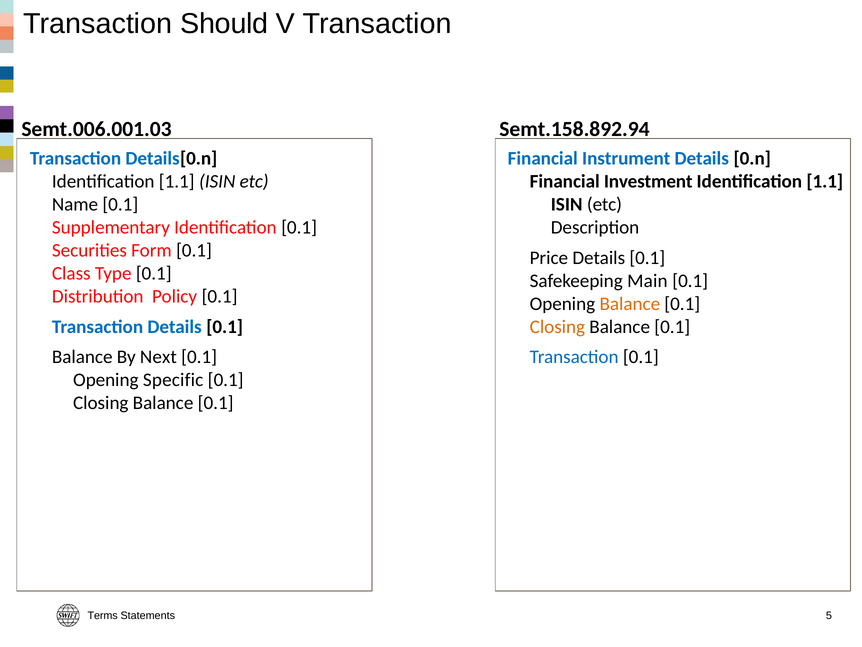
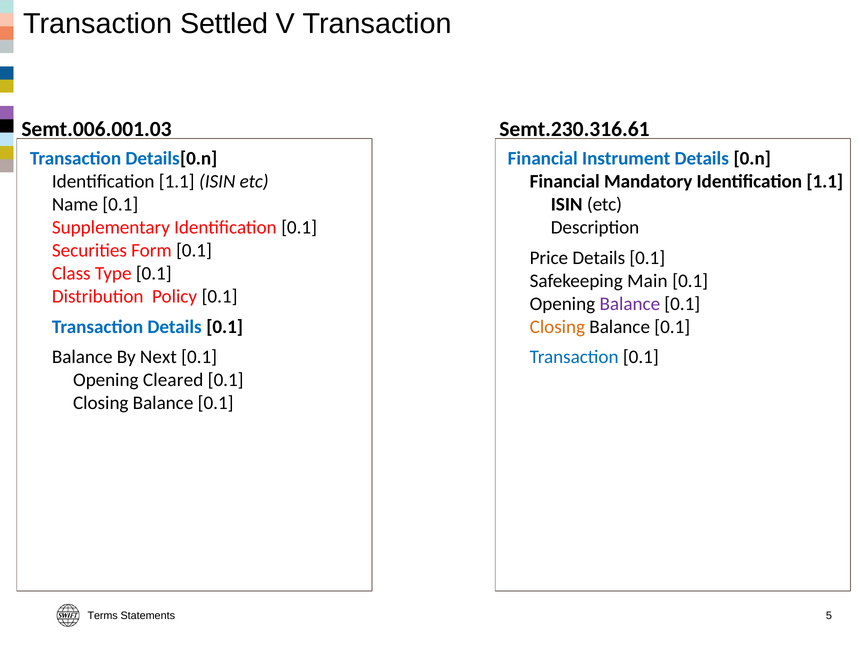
Should: Should -> Settled
Semt.158.892.94: Semt.158.892.94 -> Semt.230.316.61
Investment: Investment -> Mandatory
Balance at (630, 304) colour: orange -> purple
Specific: Specific -> Cleared
